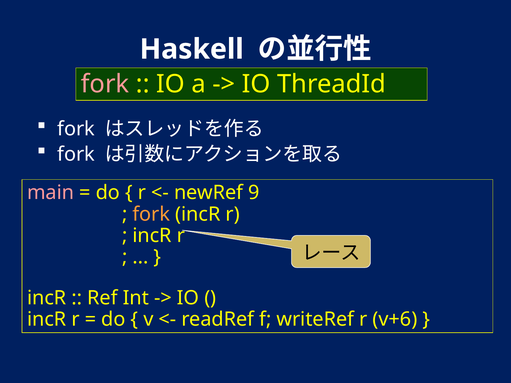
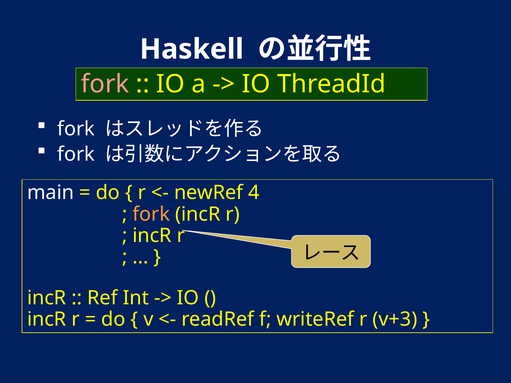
main colour: pink -> white
9: 9 -> 4
v+6: v+6 -> v+3
